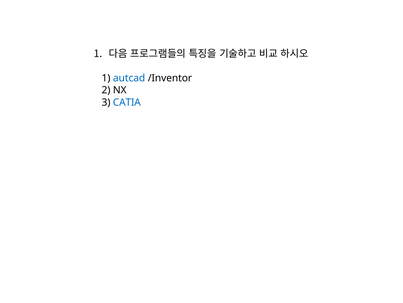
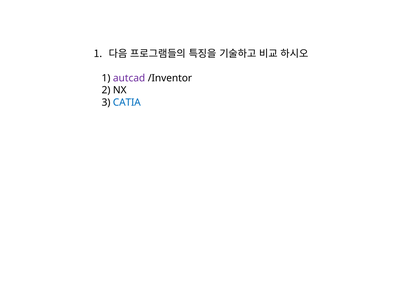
autcad colour: blue -> purple
